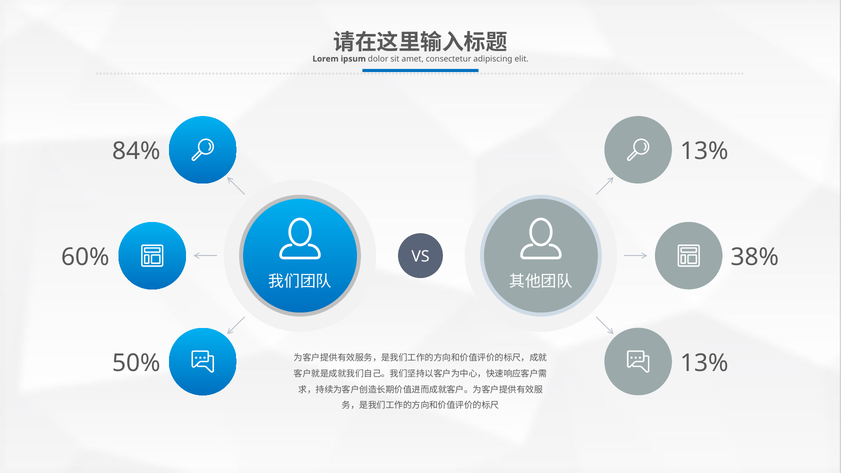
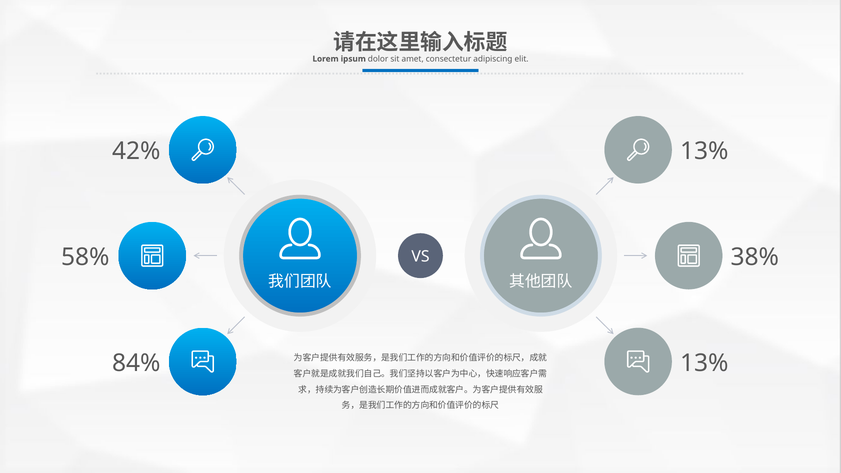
84%: 84% -> 42%
60%: 60% -> 58%
50%: 50% -> 84%
